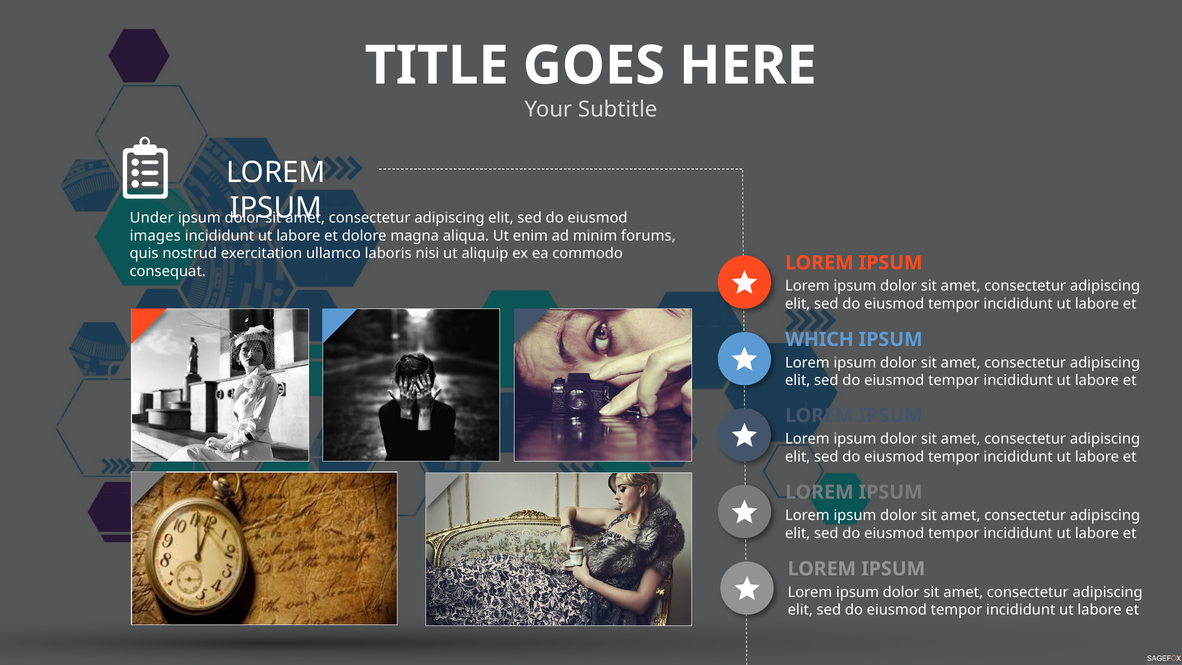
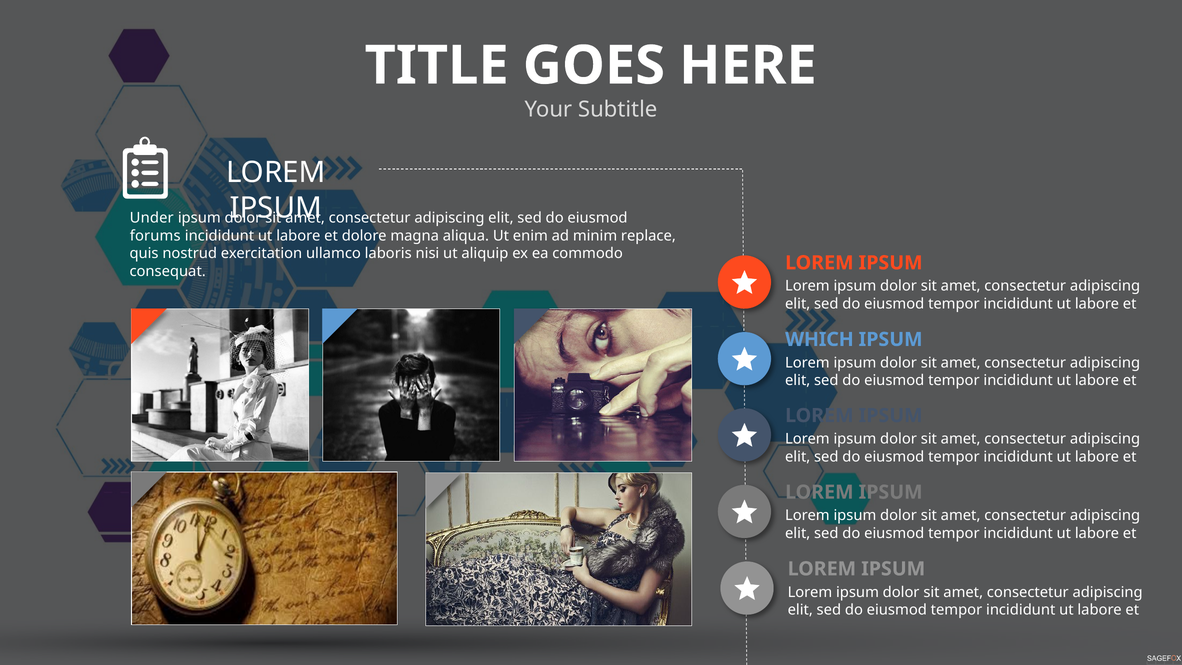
images: images -> forums
forums: forums -> replace
